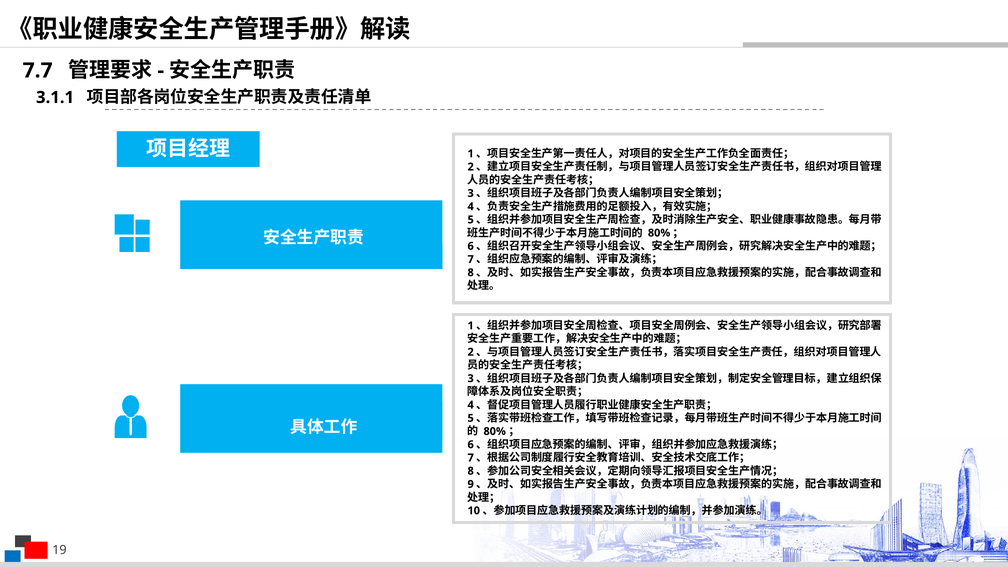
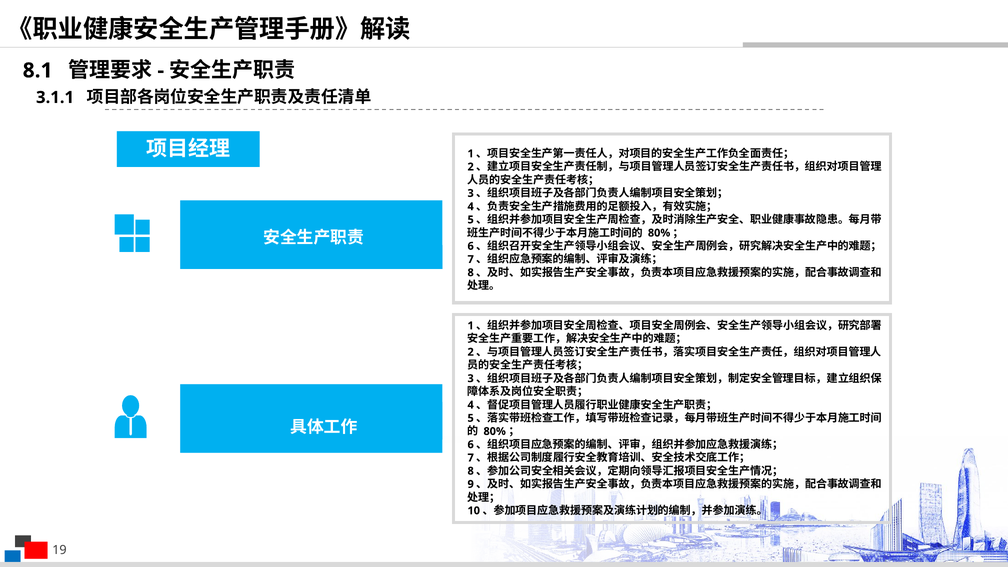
7.7: 7.7 -> 8.1
